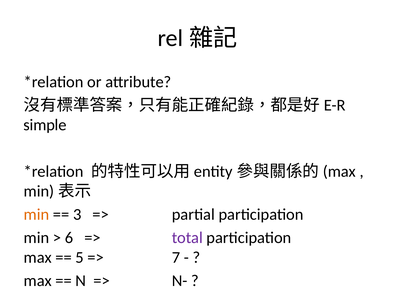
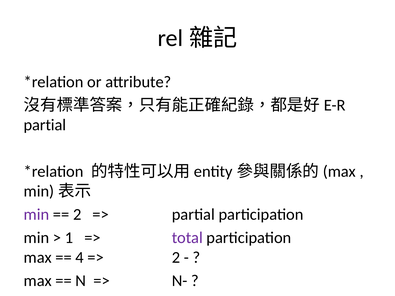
simple at (45, 125): simple -> partial
min at (36, 215) colour: orange -> purple
3 at (77, 215): 3 -> 2
6: 6 -> 1
5: 5 -> 4
7 at (176, 258): 7 -> 2
